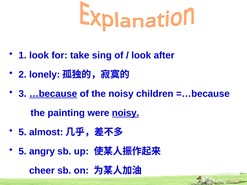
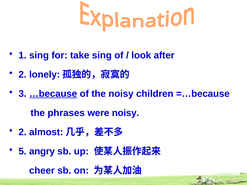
1 look: look -> sing
painting: painting -> phrases
noisy at (126, 113) underline: present -> none
5 at (23, 132): 5 -> 2
